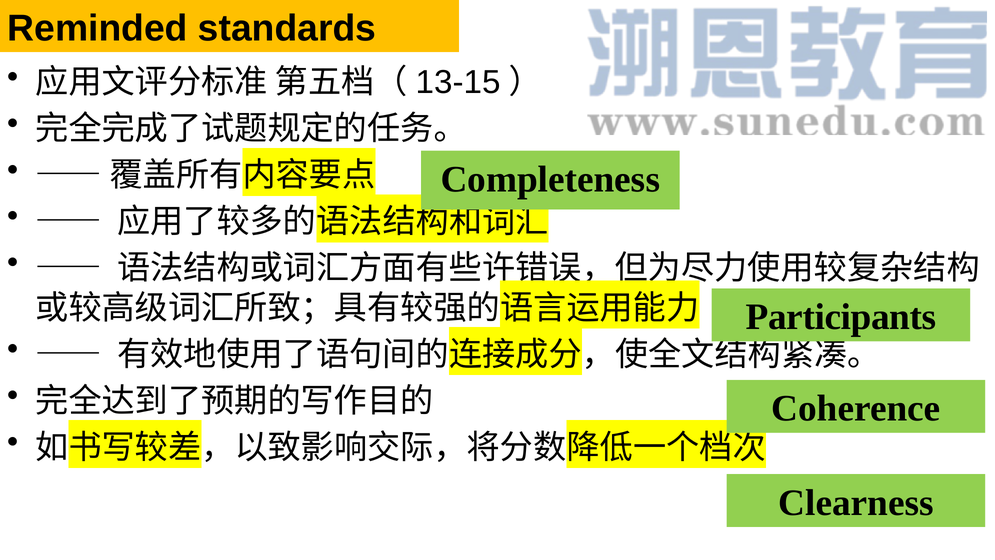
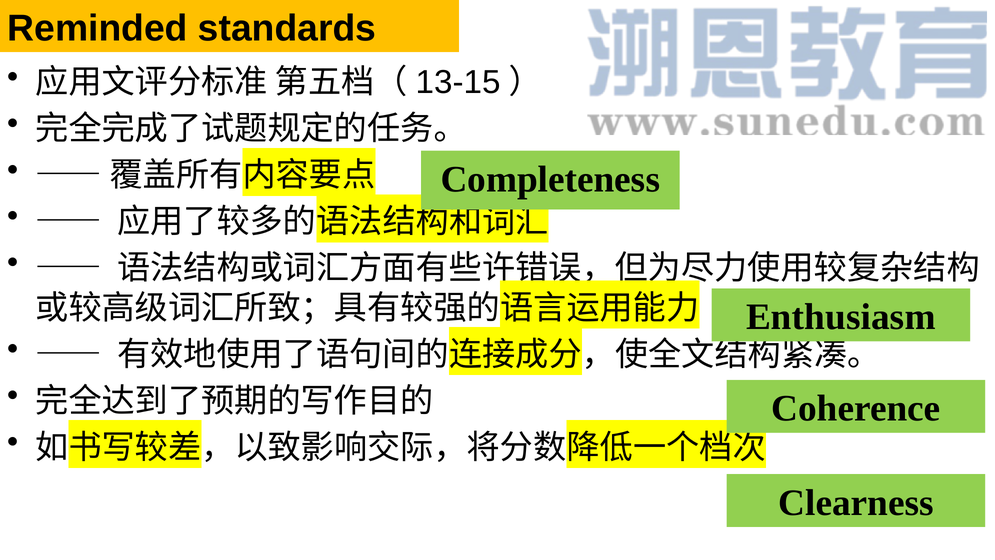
Participants: Participants -> Enthusiasm
